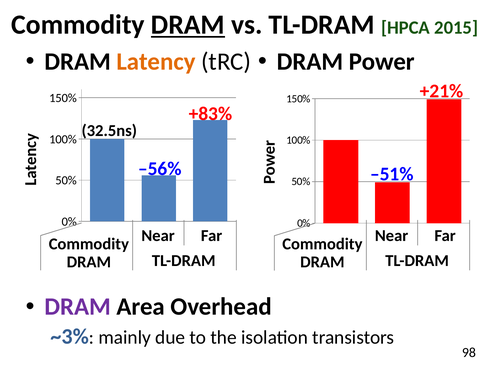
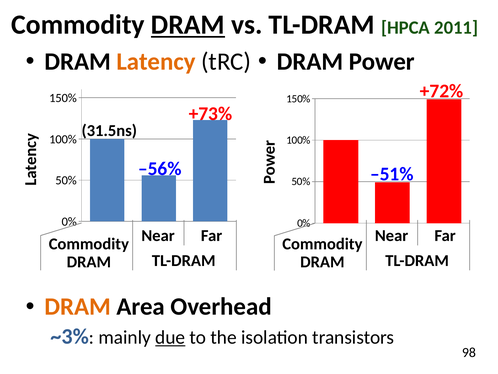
2015: 2015 -> 2011
+21%: +21% -> +72%
+83%: +83% -> +73%
32.5ns: 32.5ns -> 31.5ns
DRAM at (78, 306) colour: purple -> orange
due underline: none -> present
